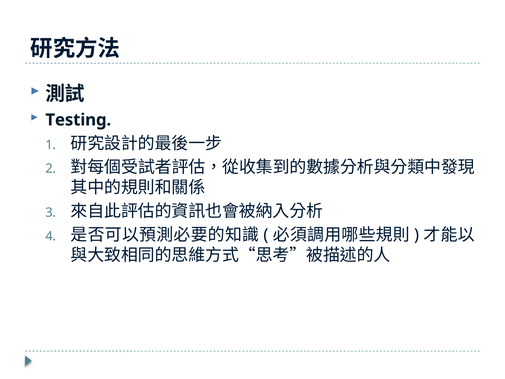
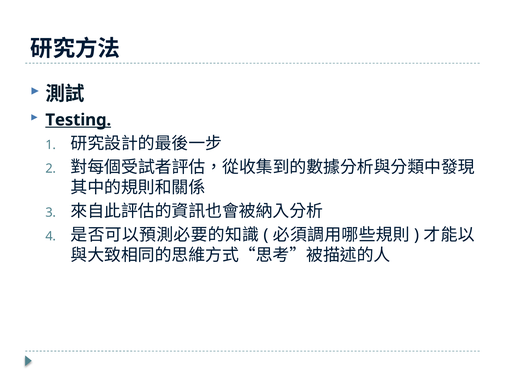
Testing underline: none -> present
